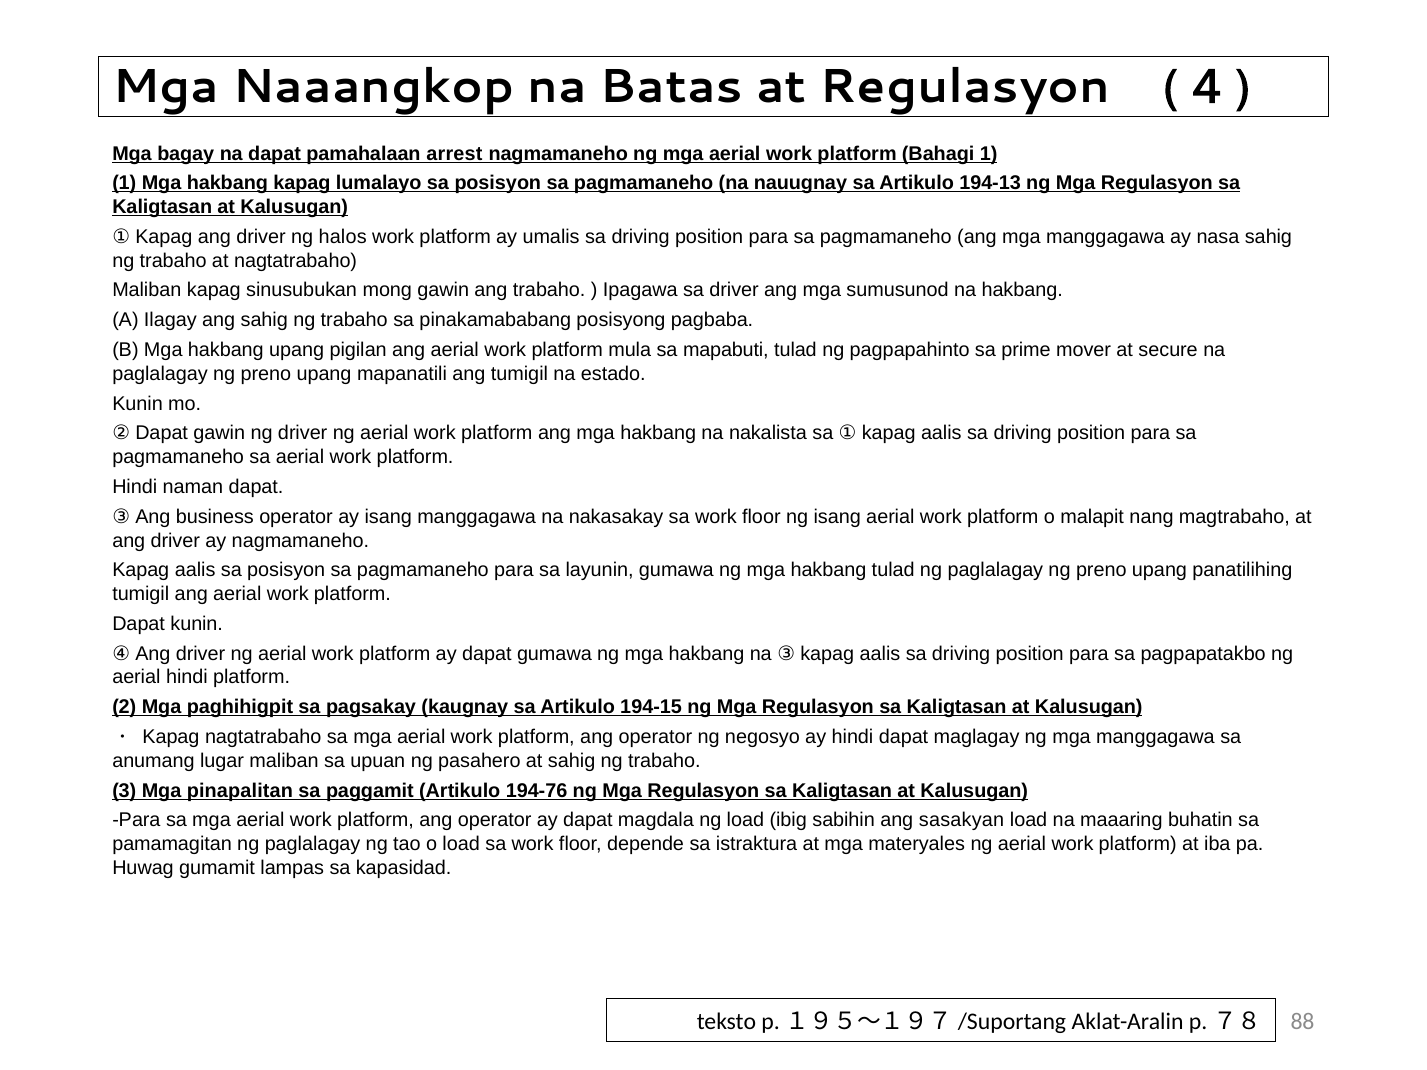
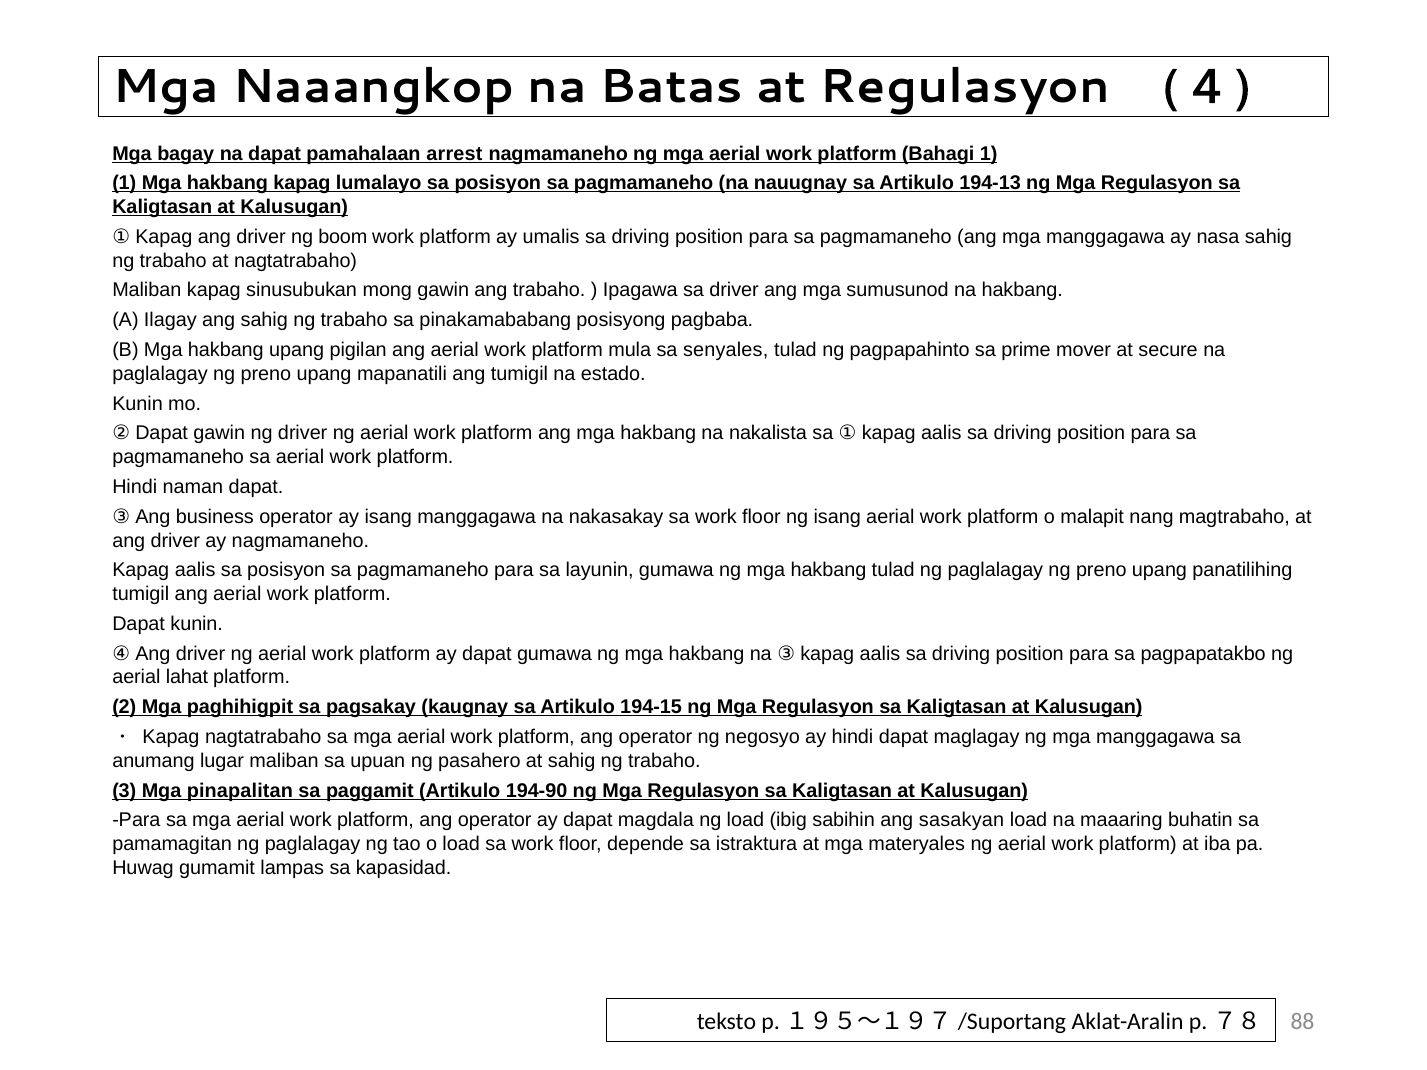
halos: halos -> boom
mapabuti: mapabuti -> senyales
aerial hindi: hindi -> lahat
194-76: 194-76 -> 194-90
